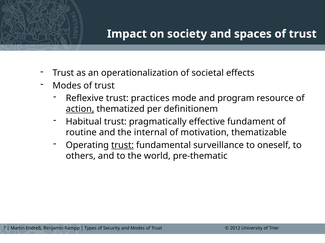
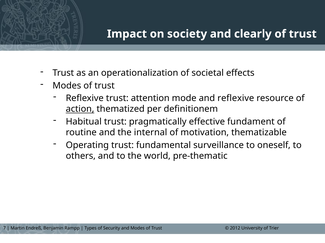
spaces: spaces -> clearly
practices: practices -> attention
and program: program -> reflexive
trust at (123, 145) underline: present -> none
